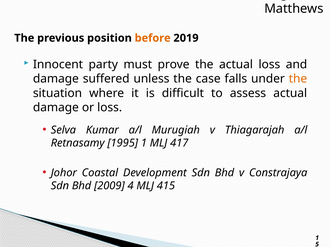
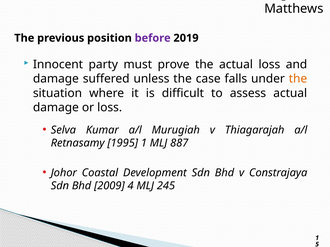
before colour: orange -> purple
417: 417 -> 887
415: 415 -> 245
